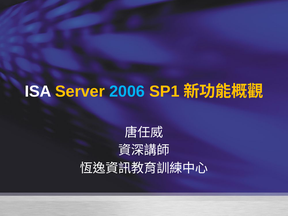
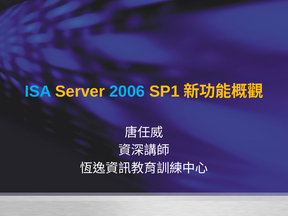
ISA colour: white -> light blue
